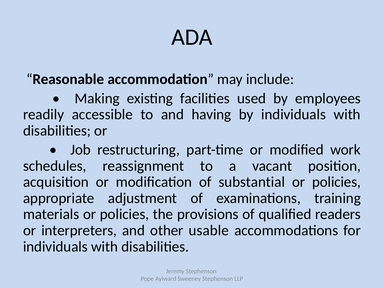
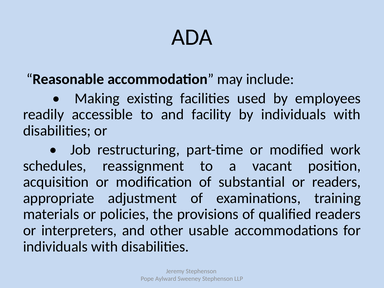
having: having -> facility
policies at (336, 182): policies -> readers
